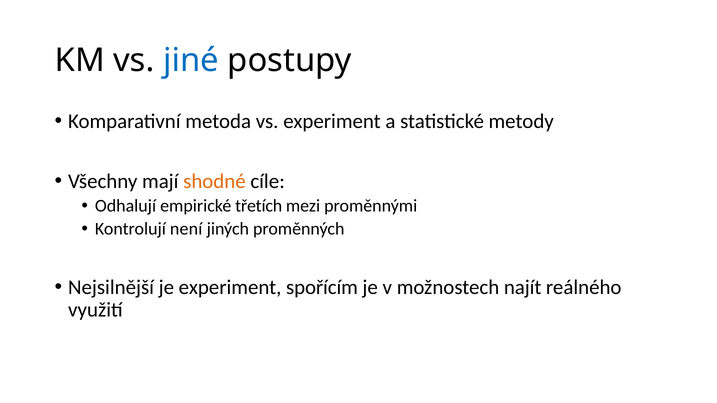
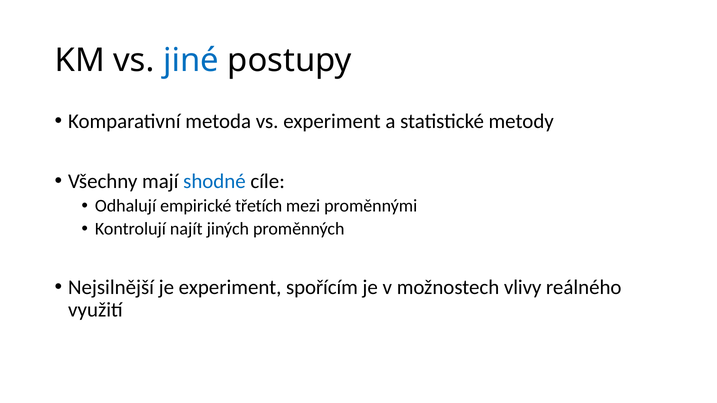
shodné colour: orange -> blue
není: není -> najít
najít: najít -> vlivy
